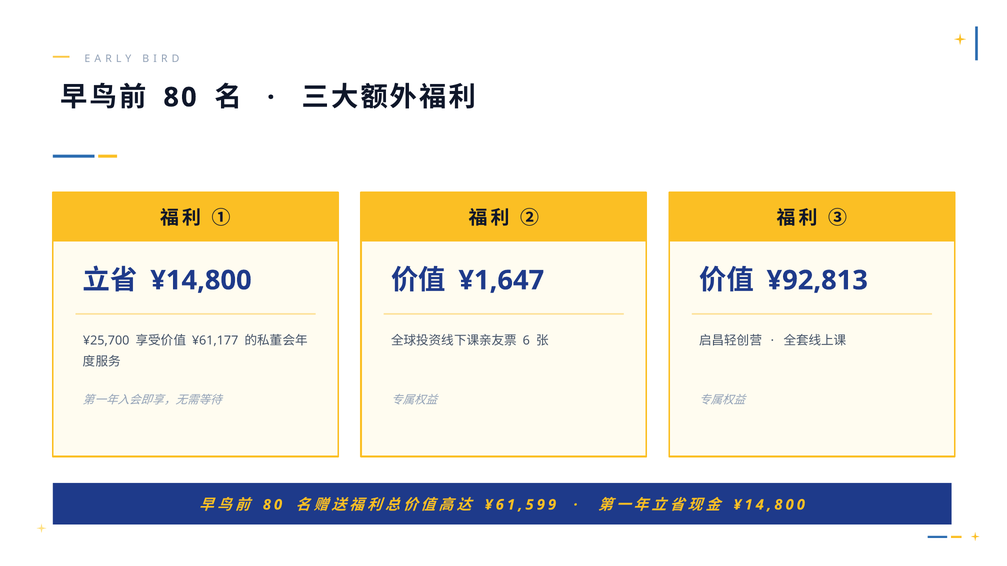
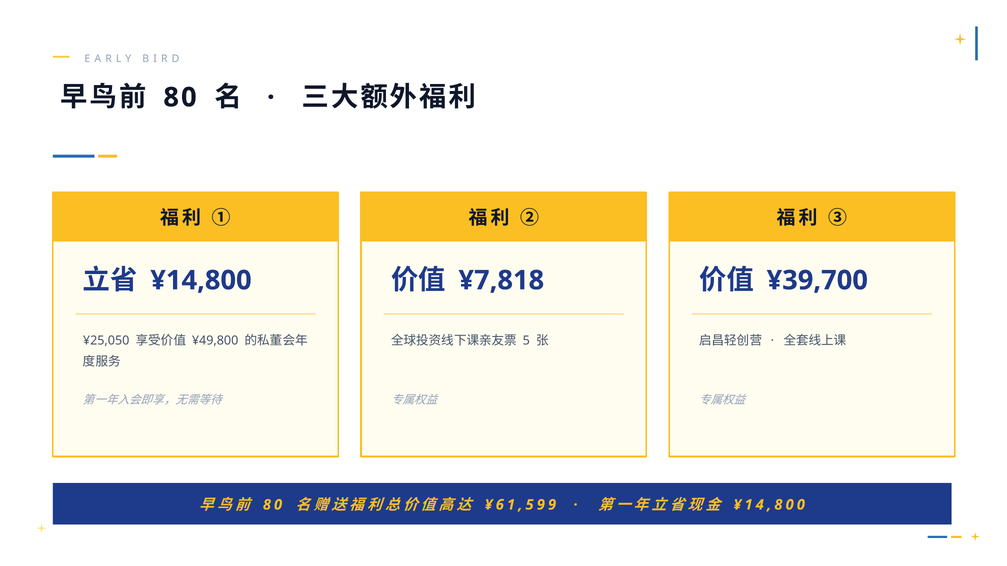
¥1,647: ¥1,647 -> ¥7,818
¥92,813: ¥92,813 -> ¥39,700
6: 6 -> 5
¥25,700: ¥25,700 -> ¥25,050
¥61,177: ¥61,177 -> ¥49,800
